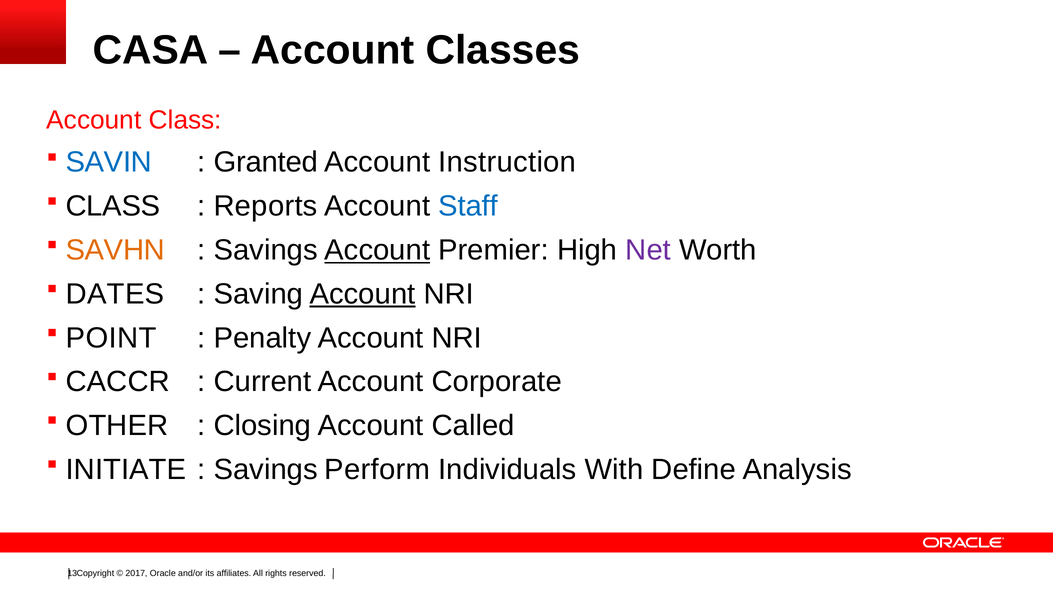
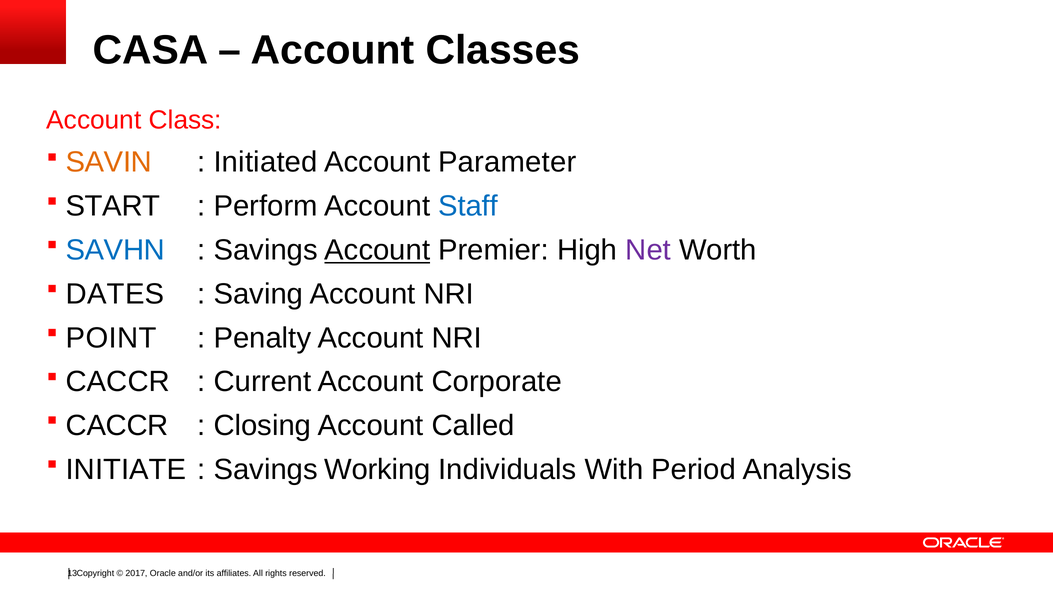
SAVIN colour: blue -> orange
Granted: Granted -> Initiated
Instruction: Instruction -> Parameter
CLASS at (113, 206): CLASS -> START
Reports: Reports -> Perform
SAVHN colour: orange -> blue
Account at (363, 294) underline: present -> none
OTHER at (117, 426): OTHER -> CACCR
Perform: Perform -> Working
Define: Define -> Period
